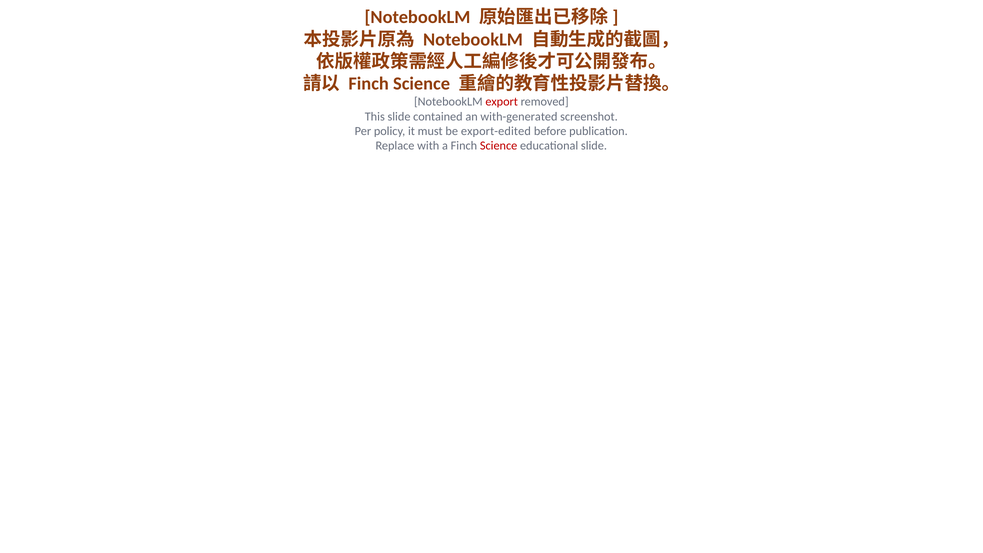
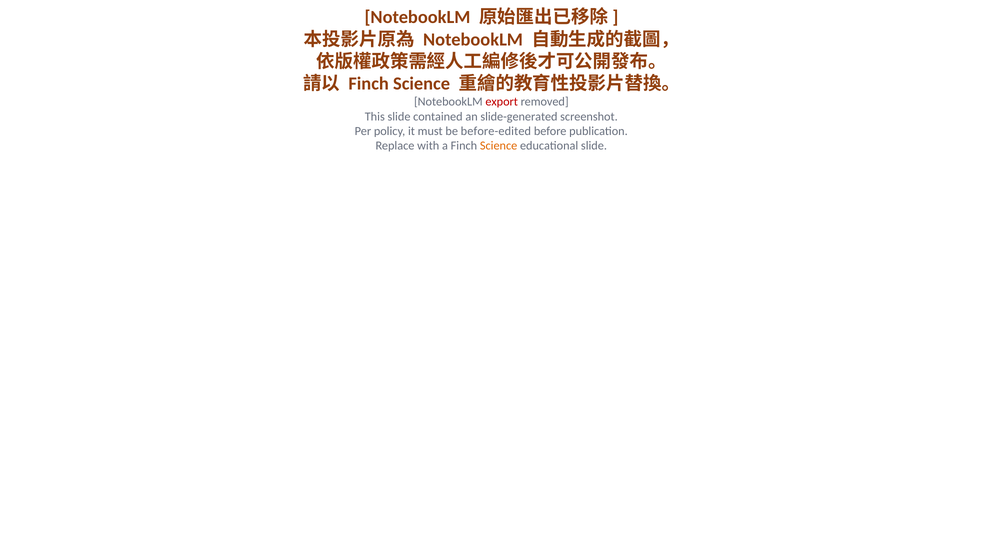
with-generated: with-generated -> slide-generated
export-edited: export-edited -> before-edited
Science at (499, 146) colour: red -> orange
